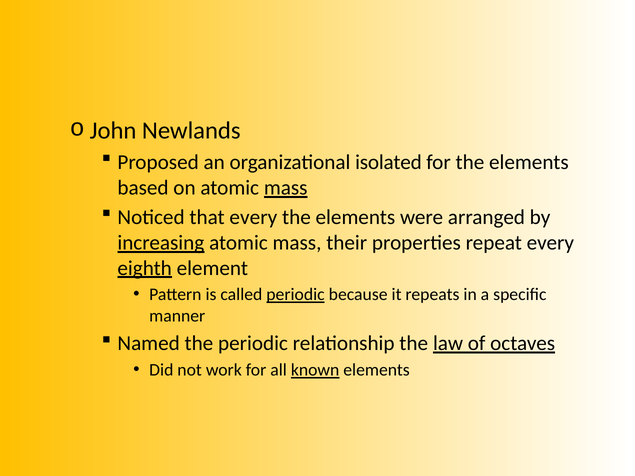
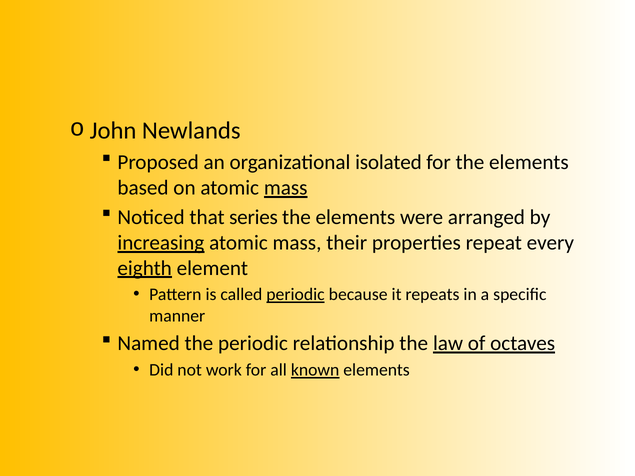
that every: every -> series
